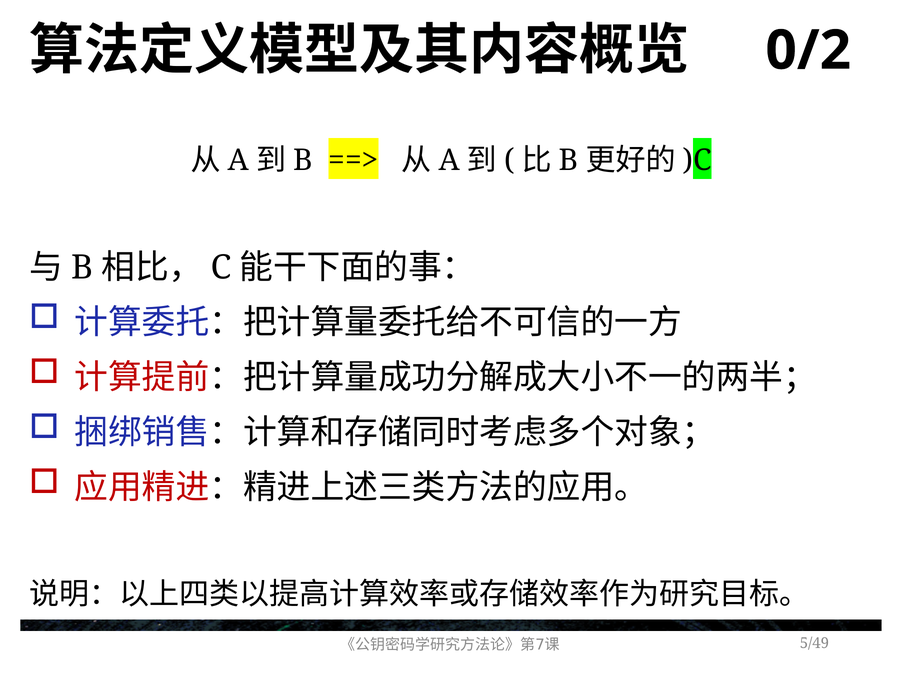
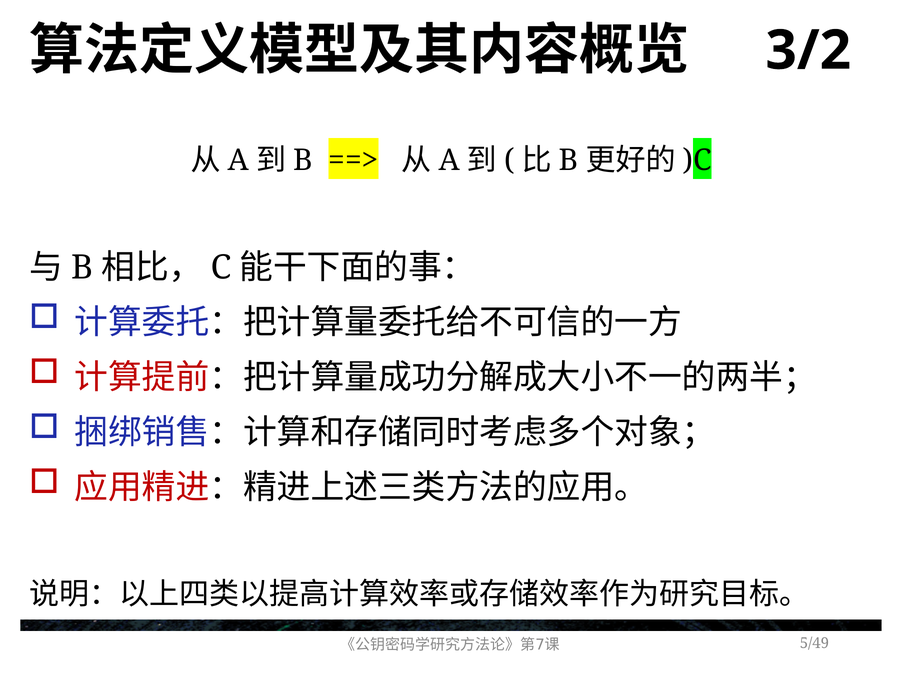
0/2: 0/2 -> 3/2
